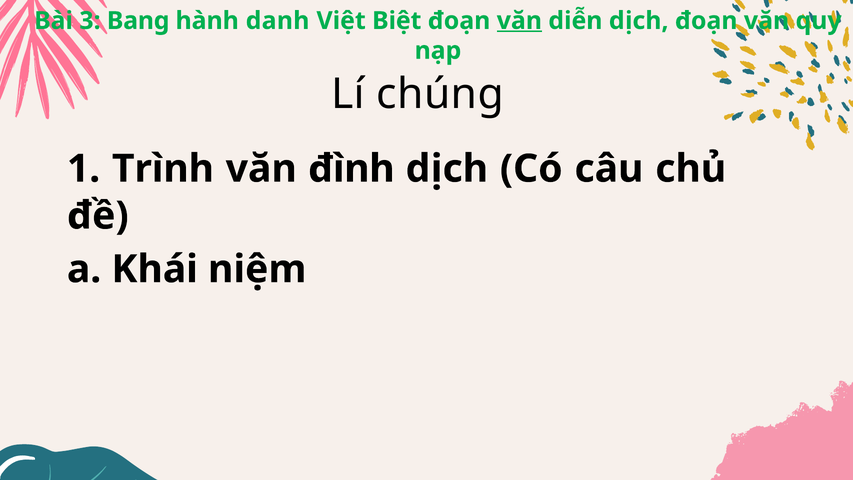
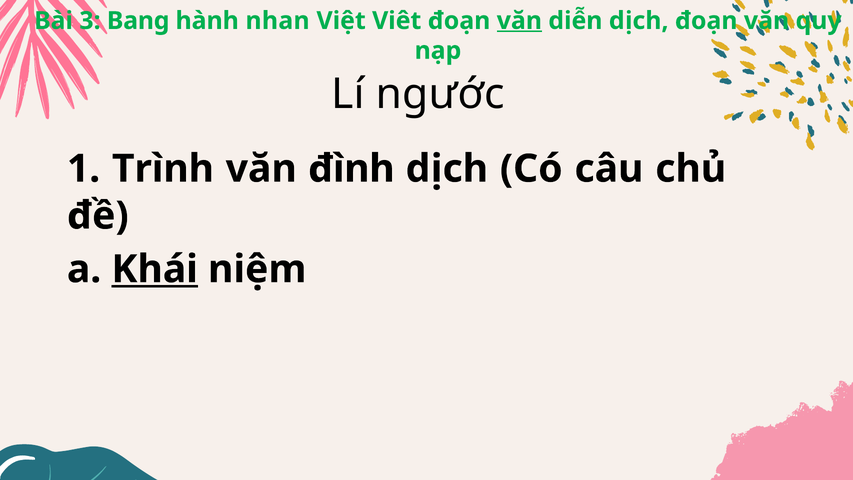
danh: danh -> nhan
Biệt: Biệt -> Viêt
chúng: chúng -> ngước
Khái underline: none -> present
